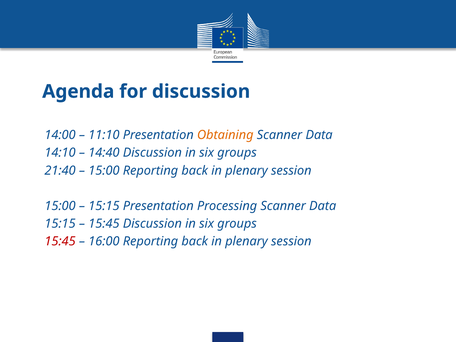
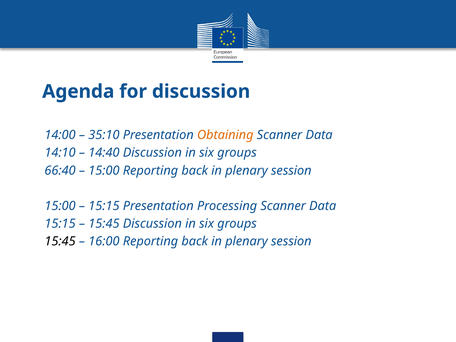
11:10: 11:10 -> 35:10
21:40: 21:40 -> 66:40
15:45 at (60, 241) colour: red -> black
